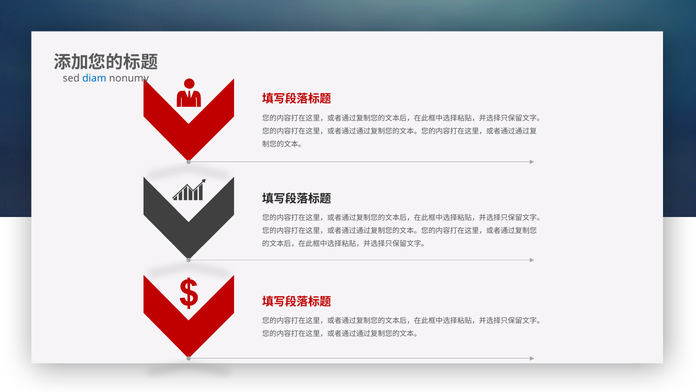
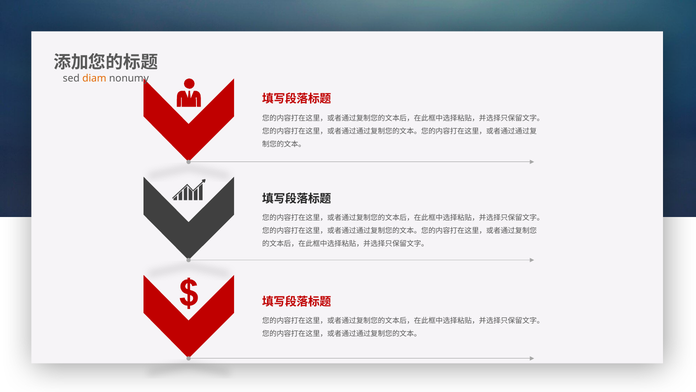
diam colour: blue -> orange
